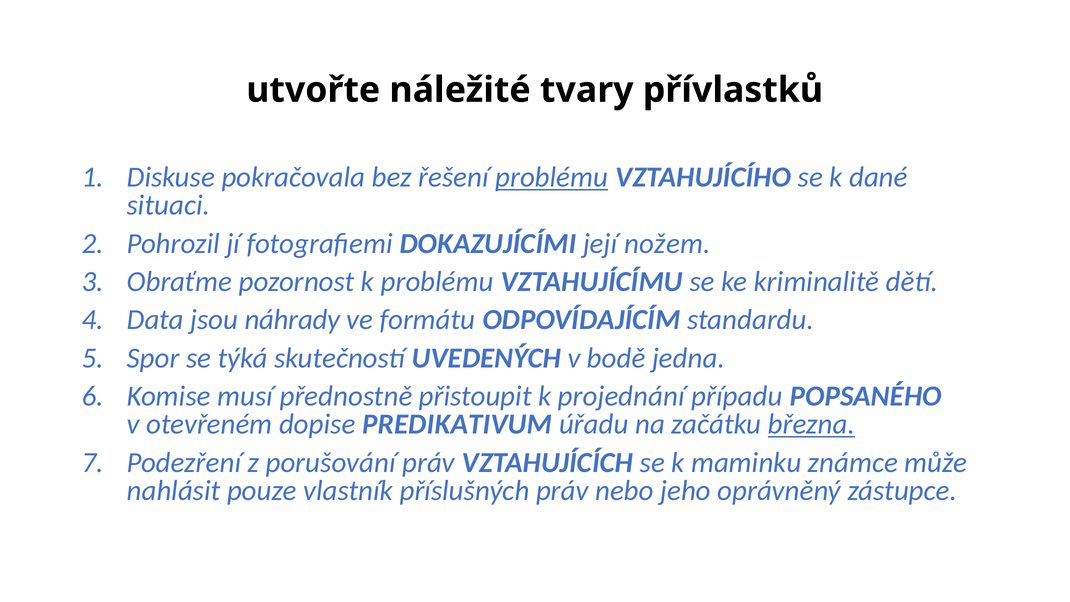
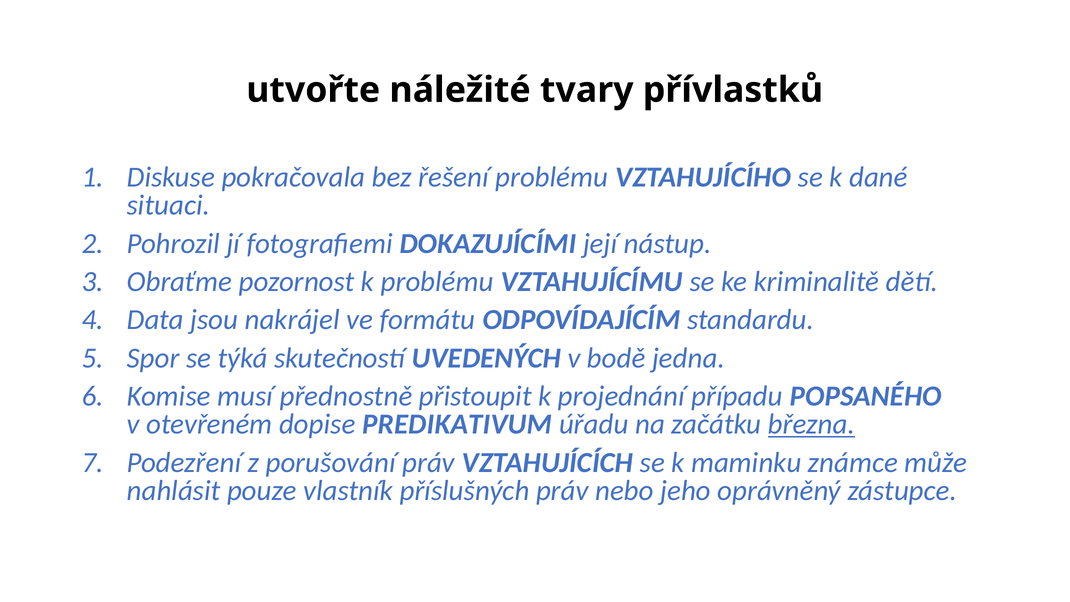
problému at (552, 177) underline: present -> none
nožem: nožem -> nástup
náhrady: náhrady -> nakrájel
